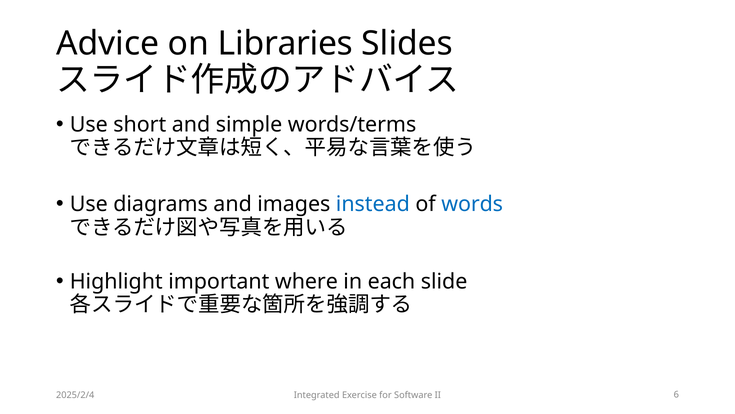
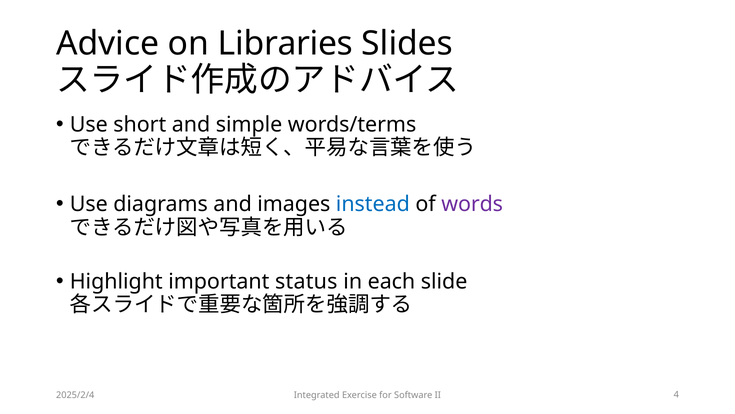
words colour: blue -> purple
where: where -> status
6: 6 -> 4
